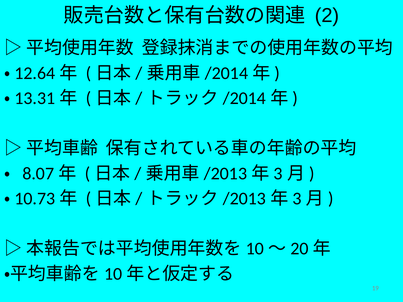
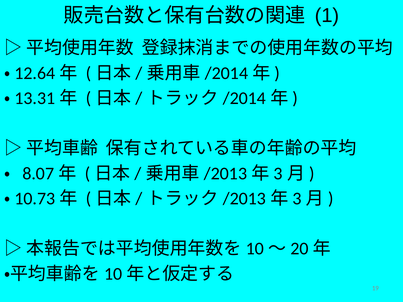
2: 2 -> 1
